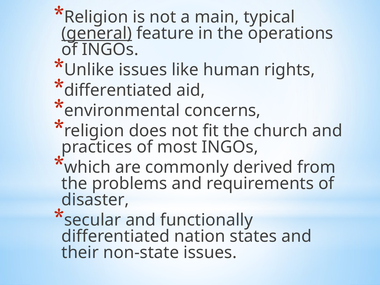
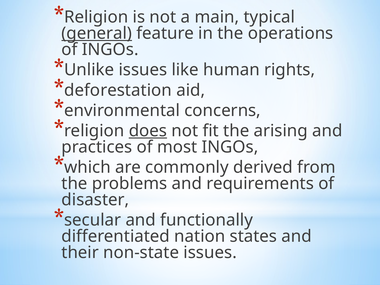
differentiated at (118, 90): differentiated -> deforestation
does underline: none -> present
church: church -> arising
